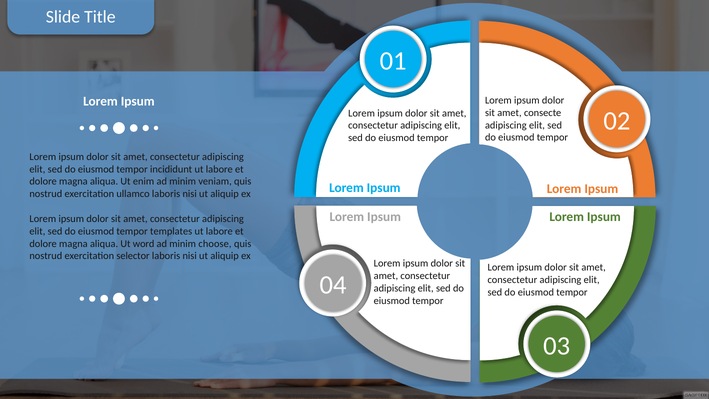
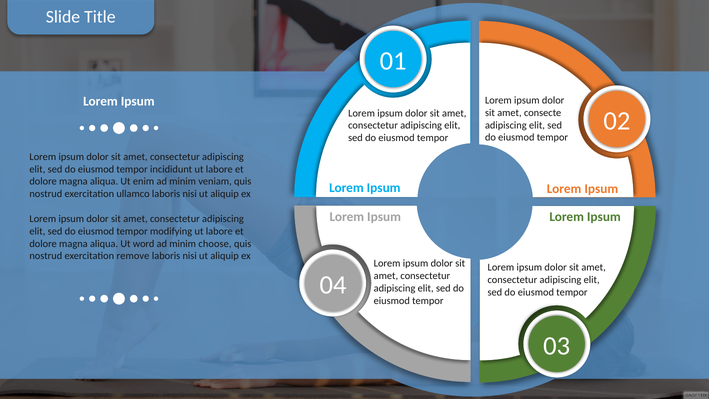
templates: templates -> modifying
selector: selector -> remove
